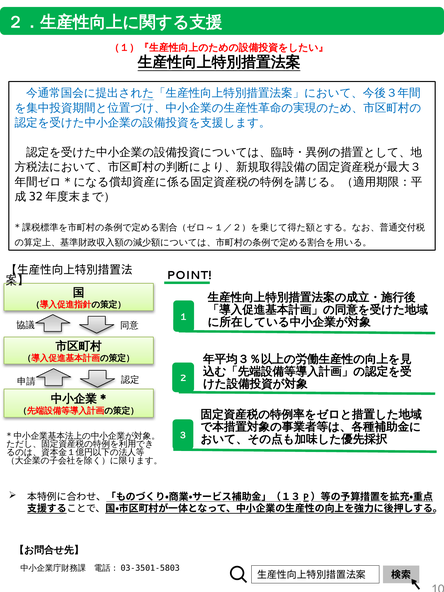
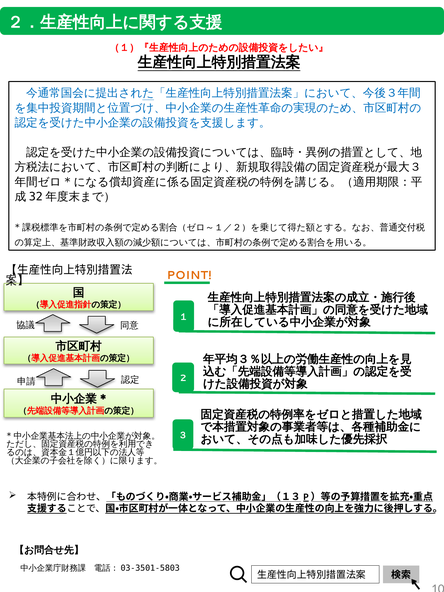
POINT colour: black -> orange
